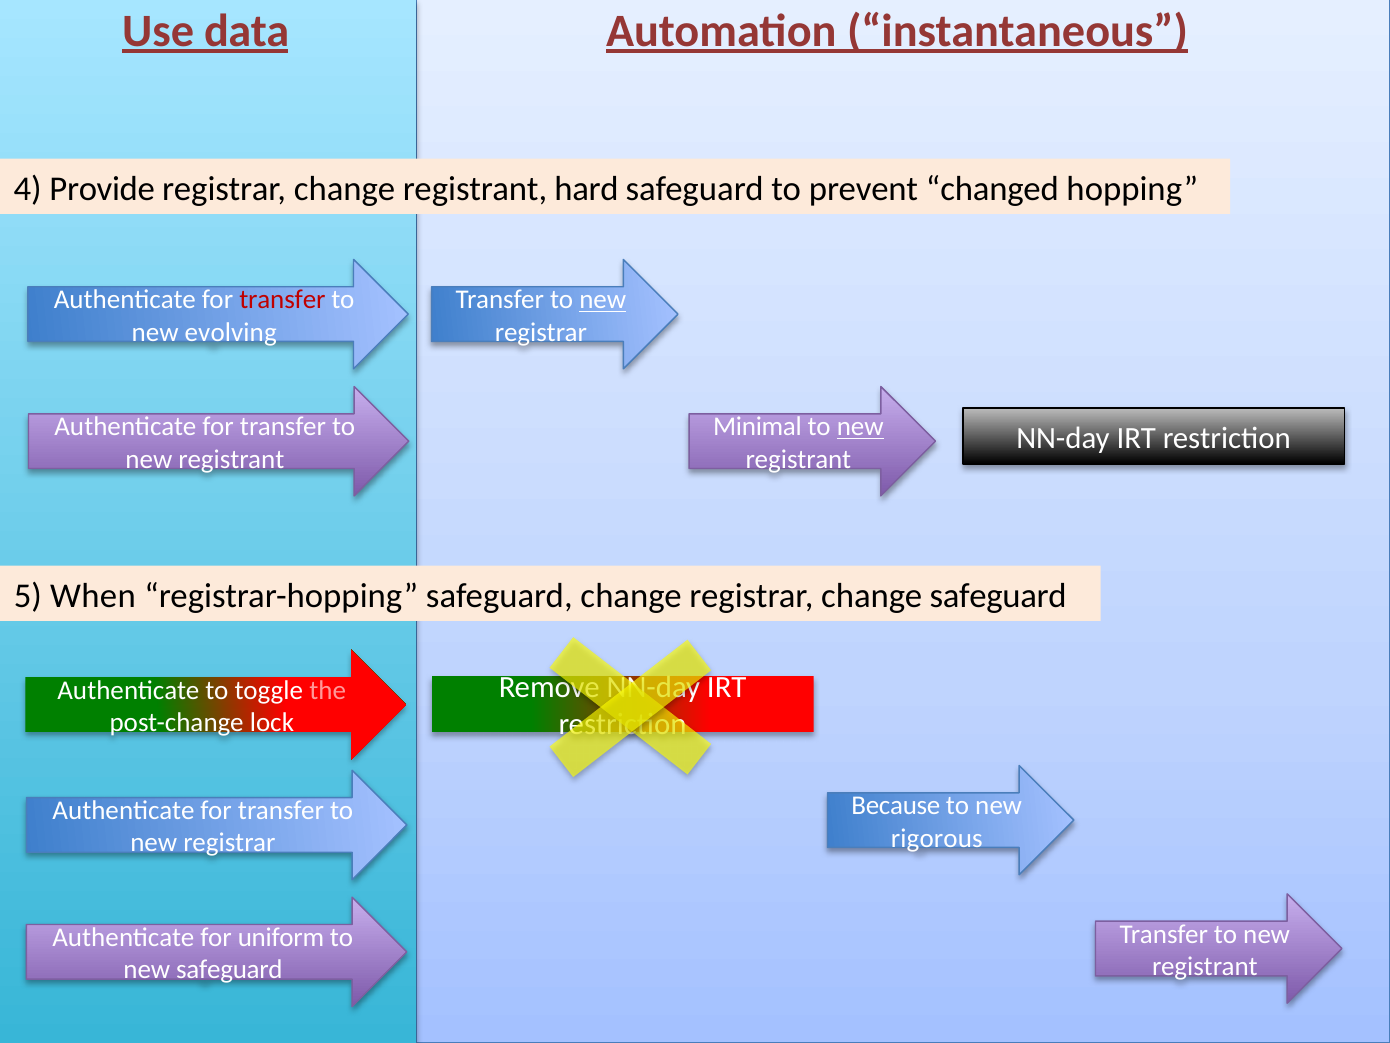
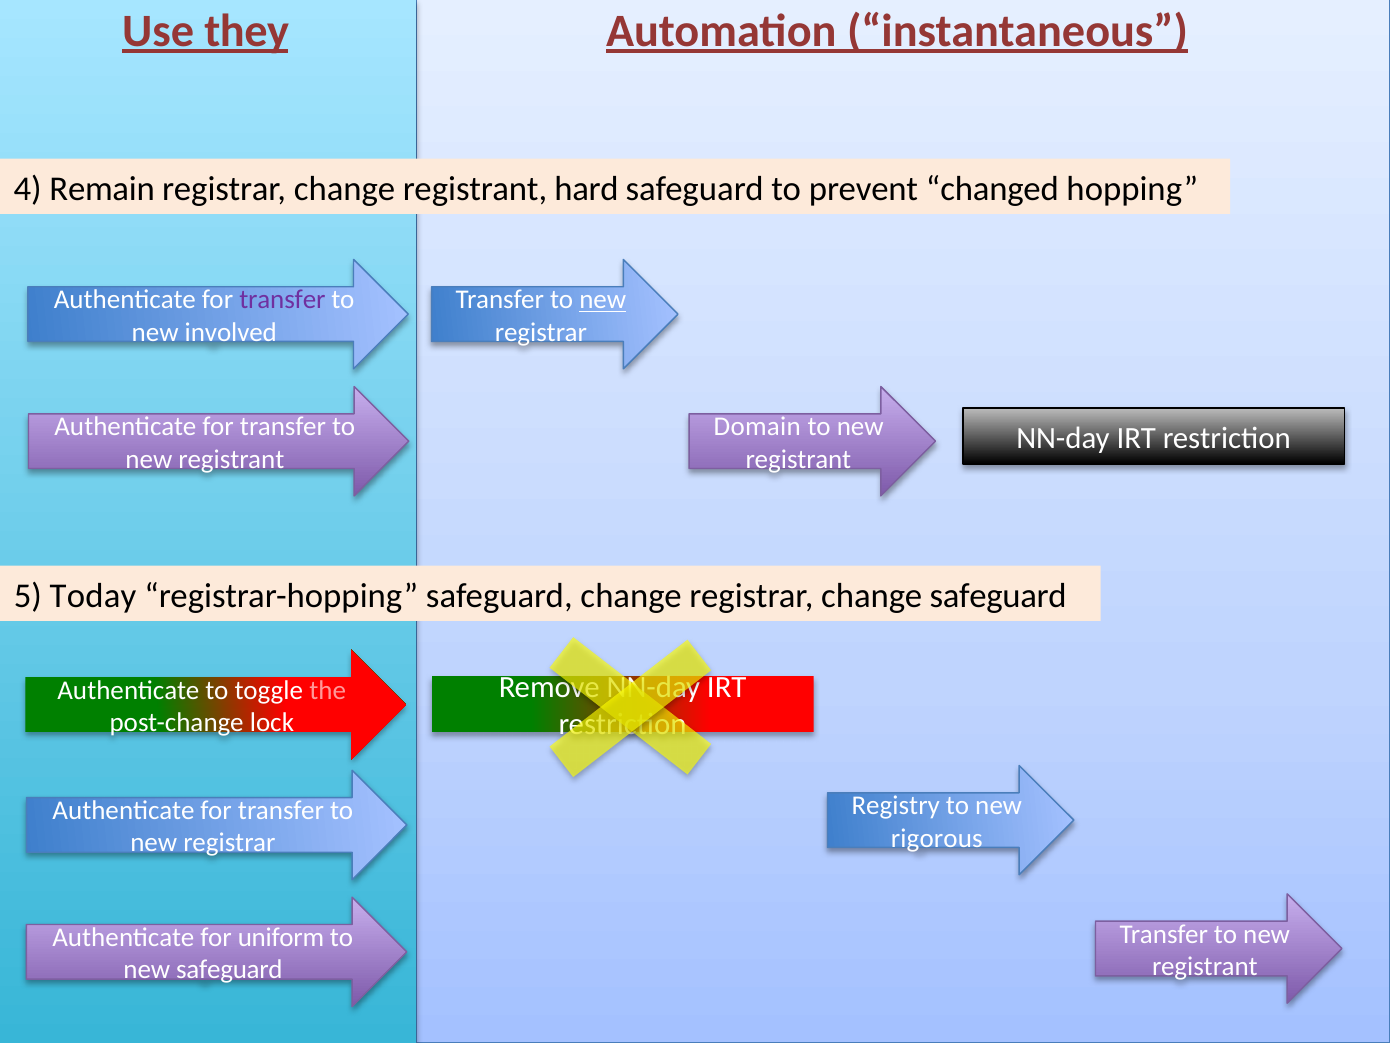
data: data -> they
Provide: Provide -> Remain
transfer at (282, 300) colour: red -> purple
evolving: evolving -> involved
Minimal: Minimal -> Domain
new at (860, 427) underline: present -> none
When: When -> Today
Because: Because -> Registry
